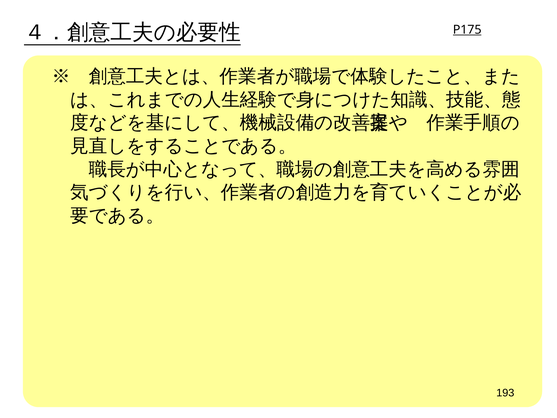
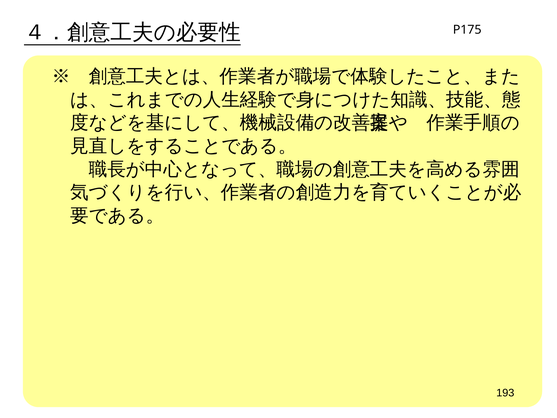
P175 underline: present -> none
